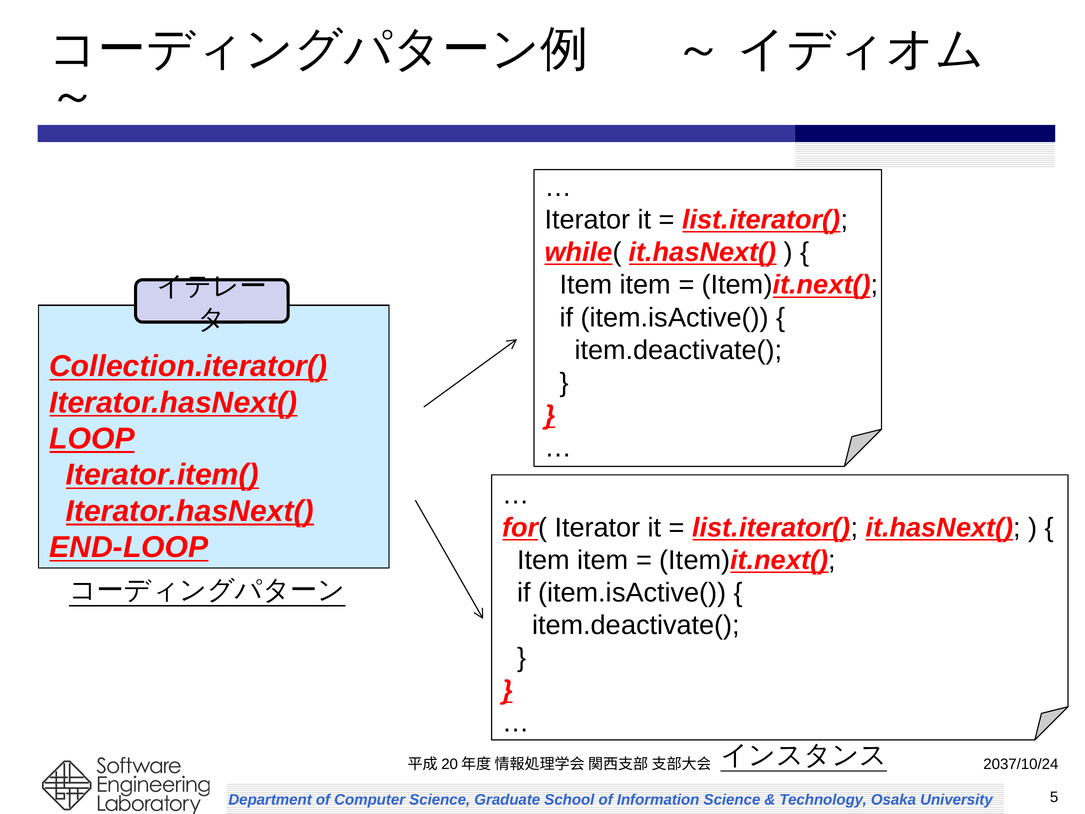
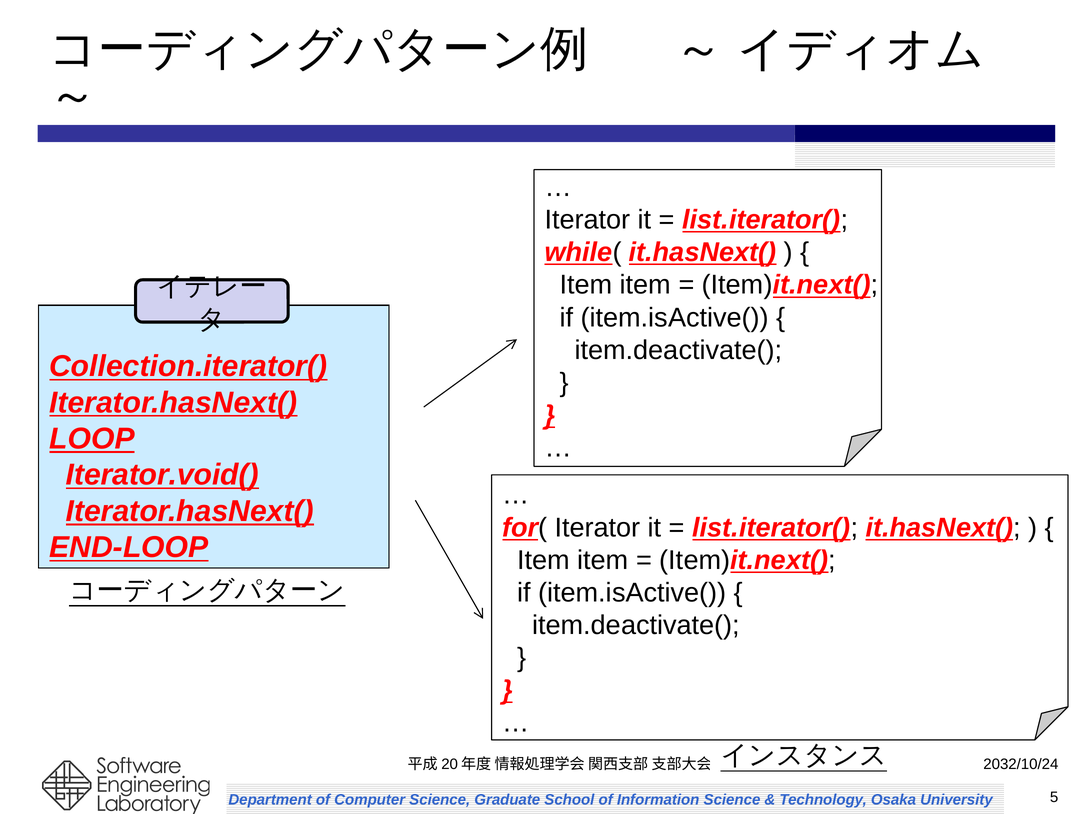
Iterator.item(: Iterator.item( -> Iterator.void(
2037/10/24: 2037/10/24 -> 2032/10/24
